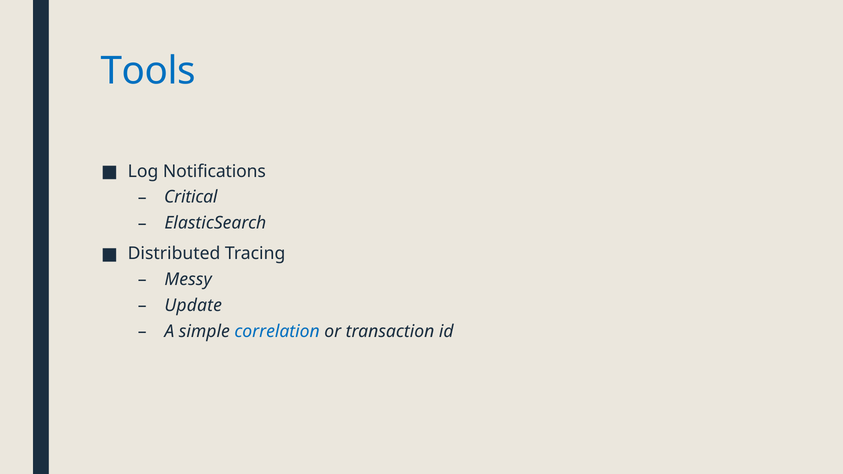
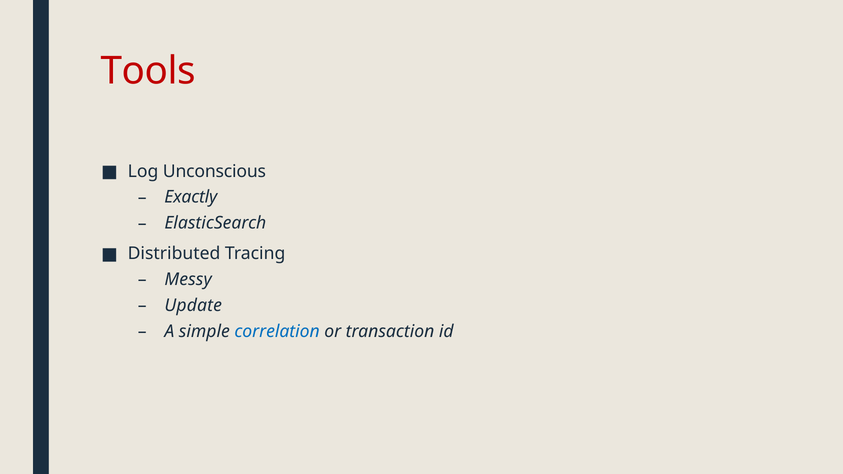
Tools colour: blue -> red
Notifications: Notifications -> Unconscious
Critical: Critical -> Exactly
